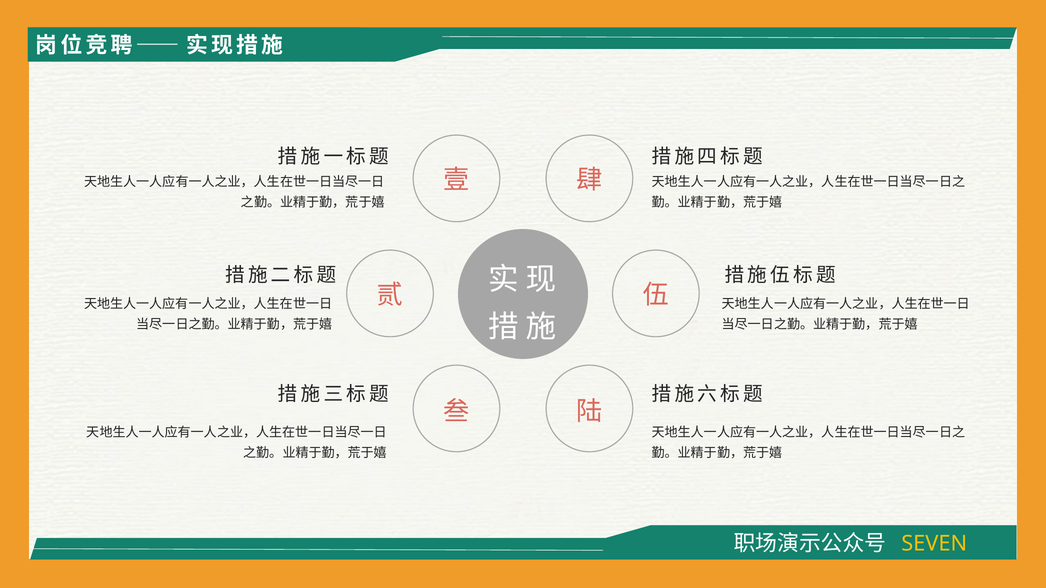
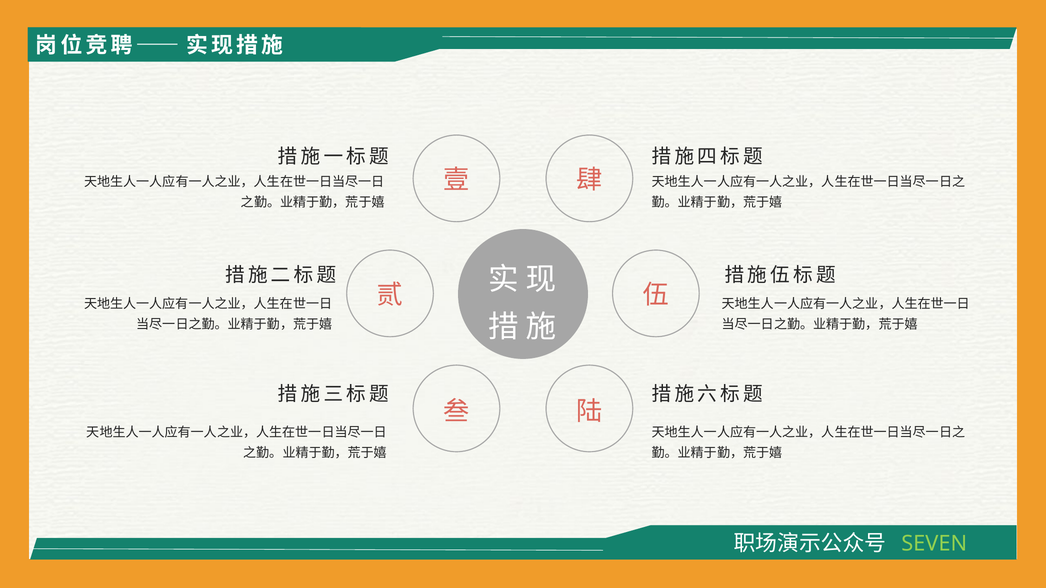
SEVEN colour: yellow -> light green
